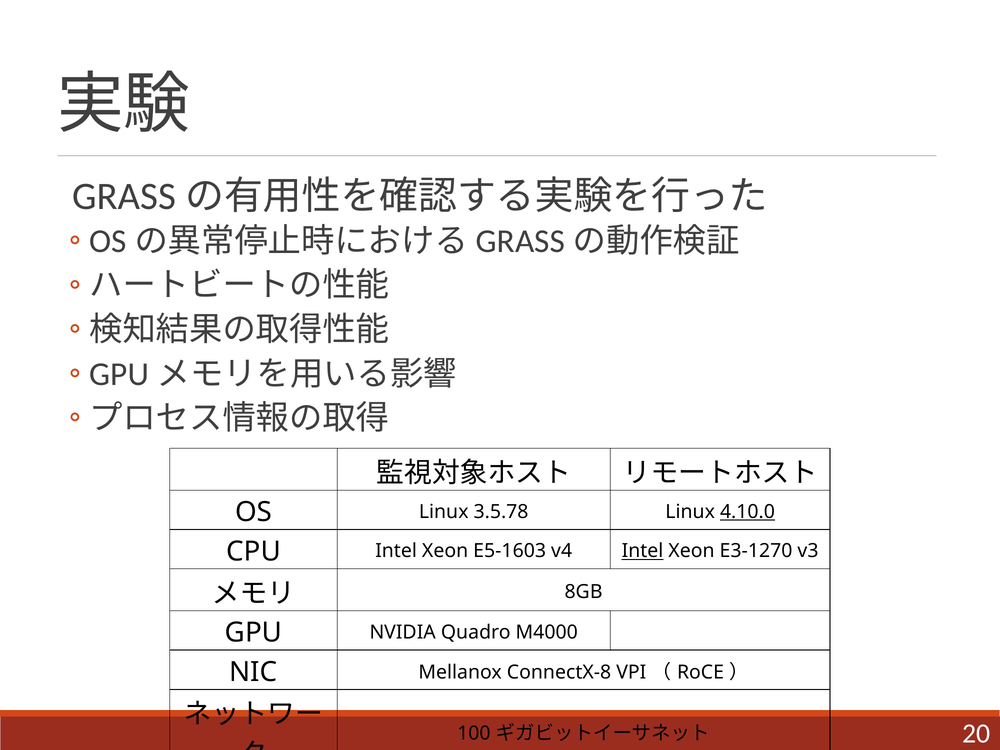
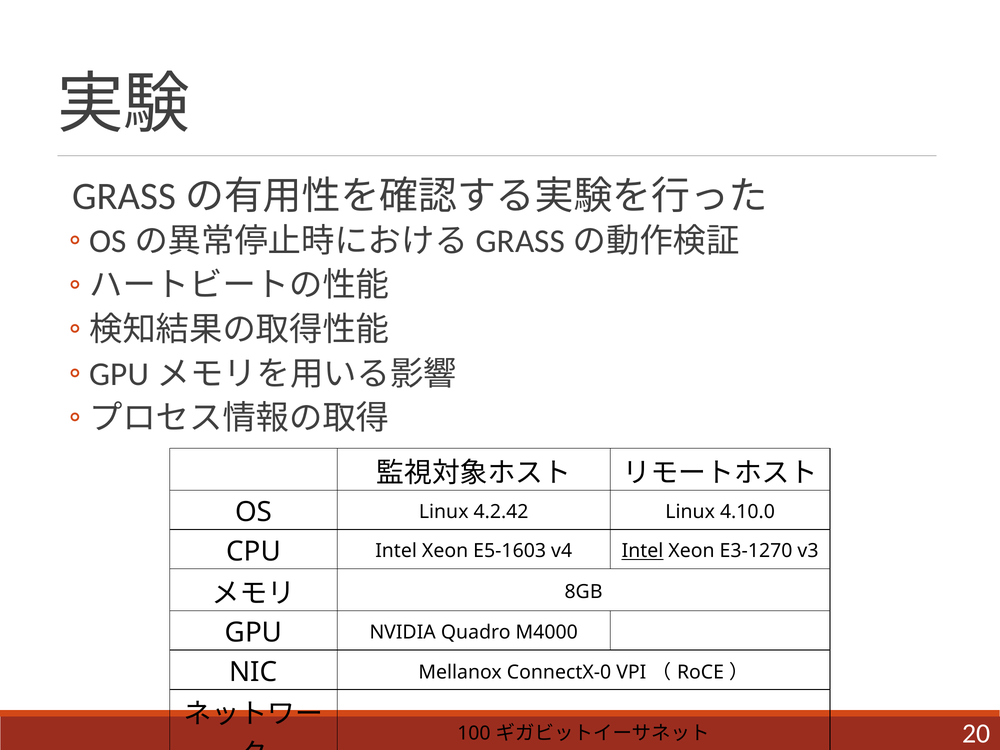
3.5.78: 3.5.78 -> 4.2.42
4.10.0 underline: present -> none
ConnectX-8: ConnectX-8 -> ConnectX-0
